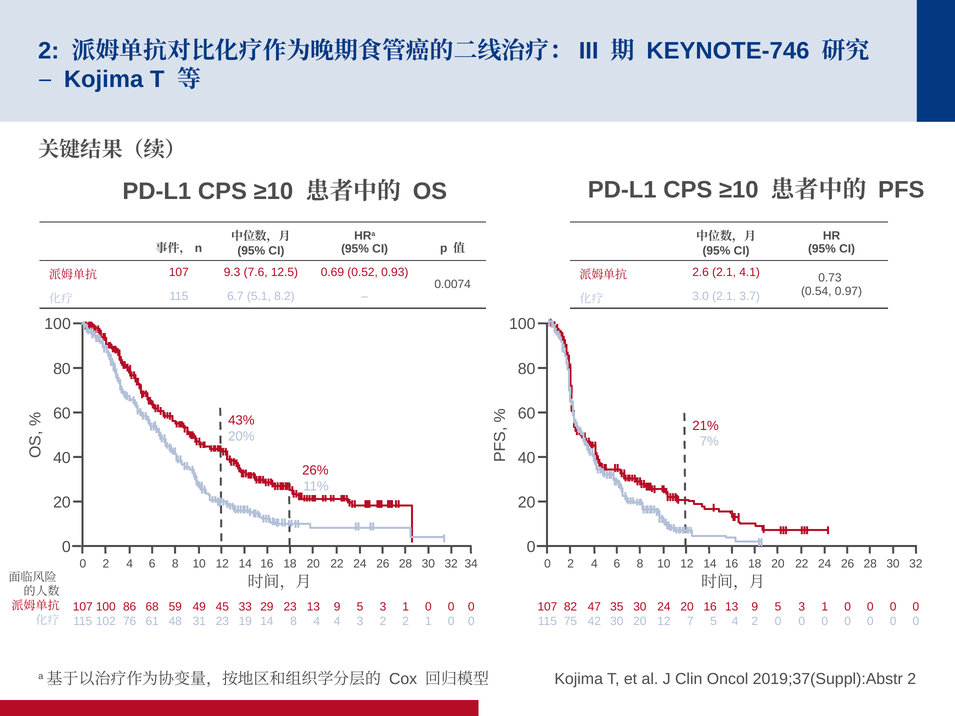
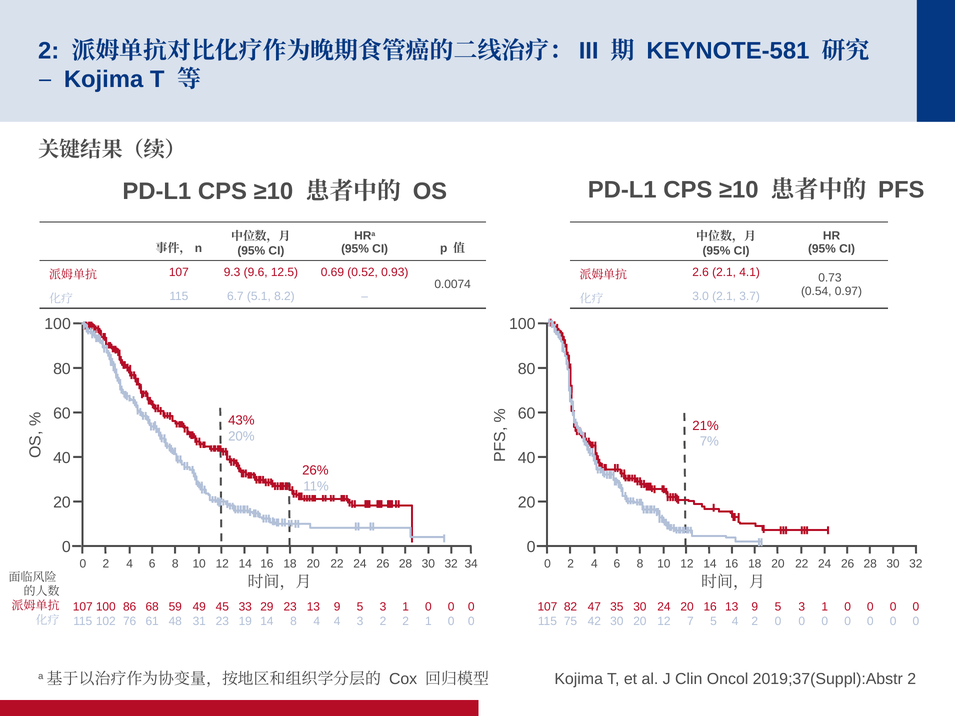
KEYNOTE-746: KEYNOTE-746 -> KEYNOTE-581
7.6: 7.6 -> 9.6
